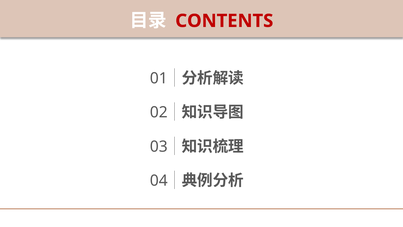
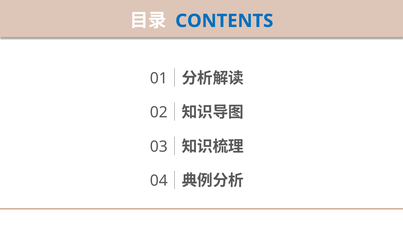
CONTENTS colour: red -> blue
